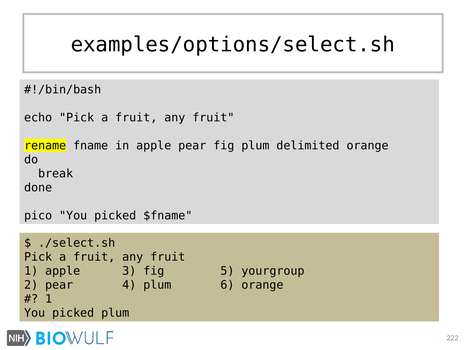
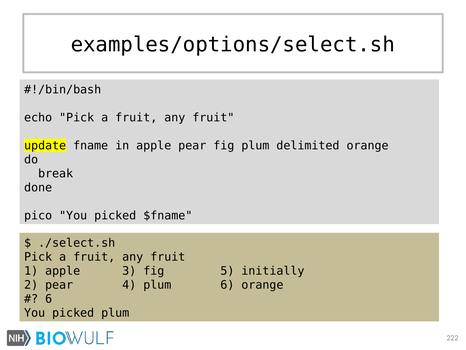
rename: rename -> update
yourgroup: yourgroup -> initially
1 at (49, 298): 1 -> 6
